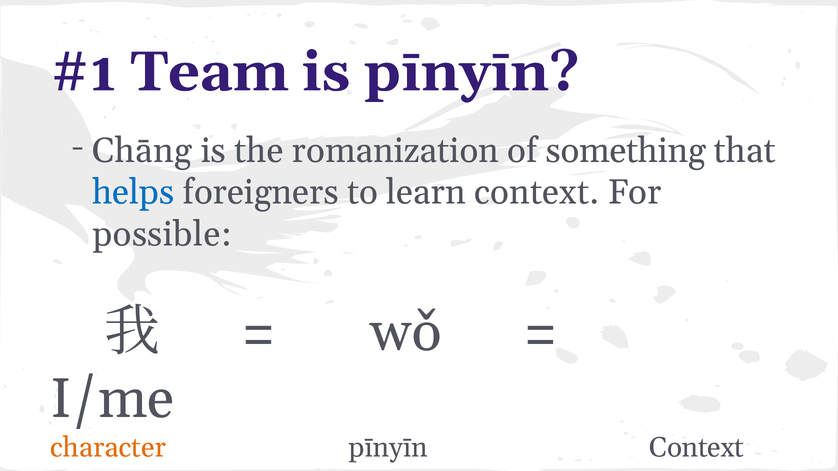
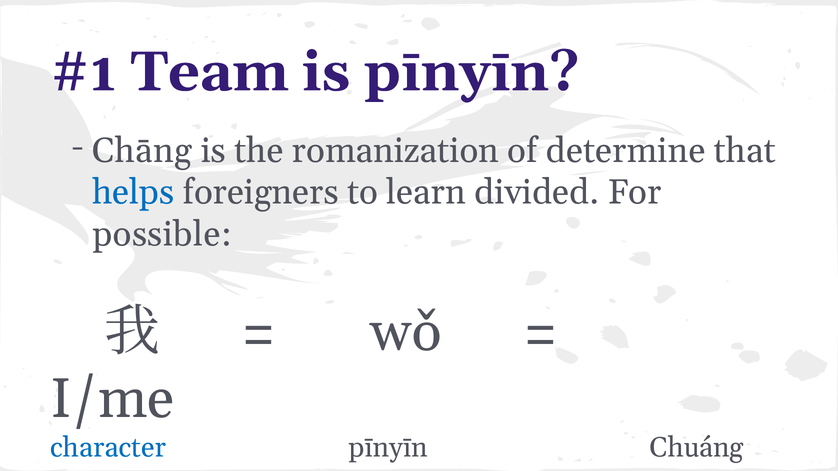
something: something -> determine
learn context: context -> divided
character colour: orange -> blue
pīnyīn Context: Context -> Chuáng
